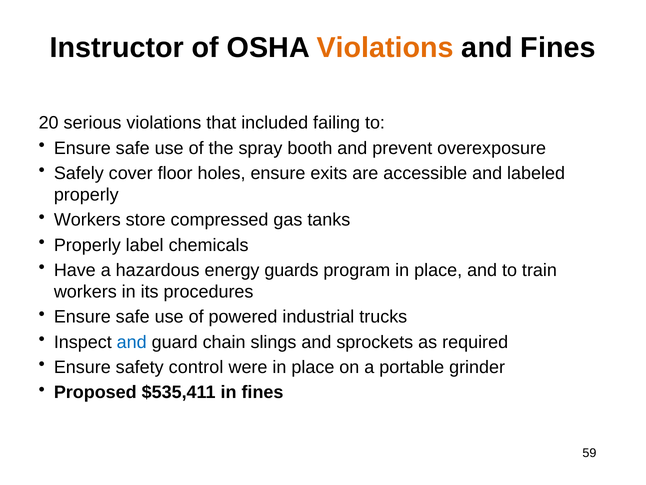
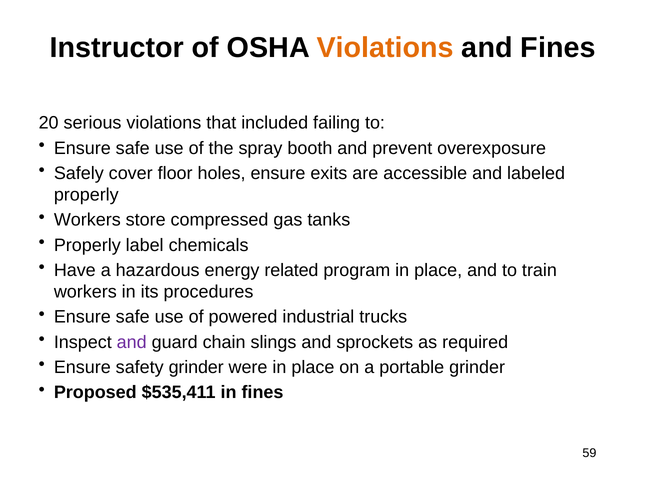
guards: guards -> related
and at (132, 342) colour: blue -> purple
safety control: control -> grinder
